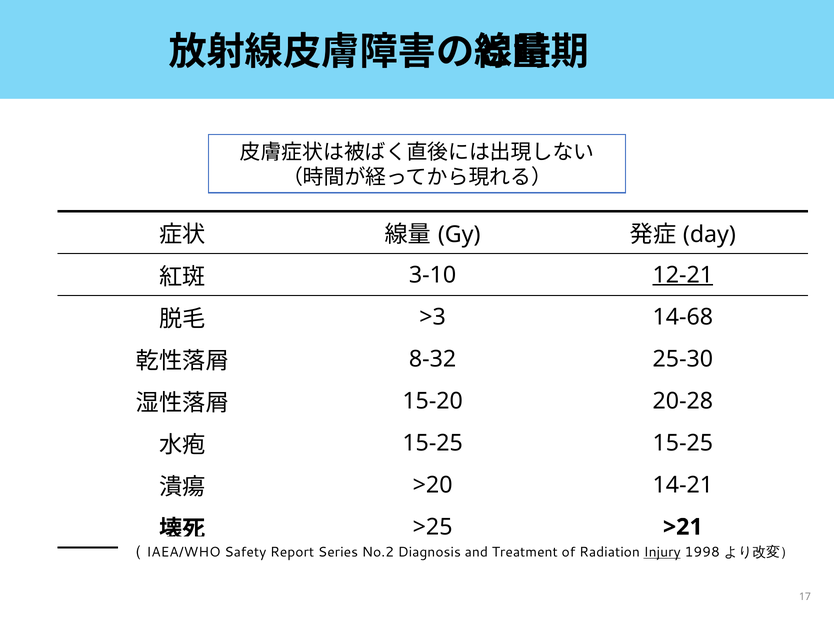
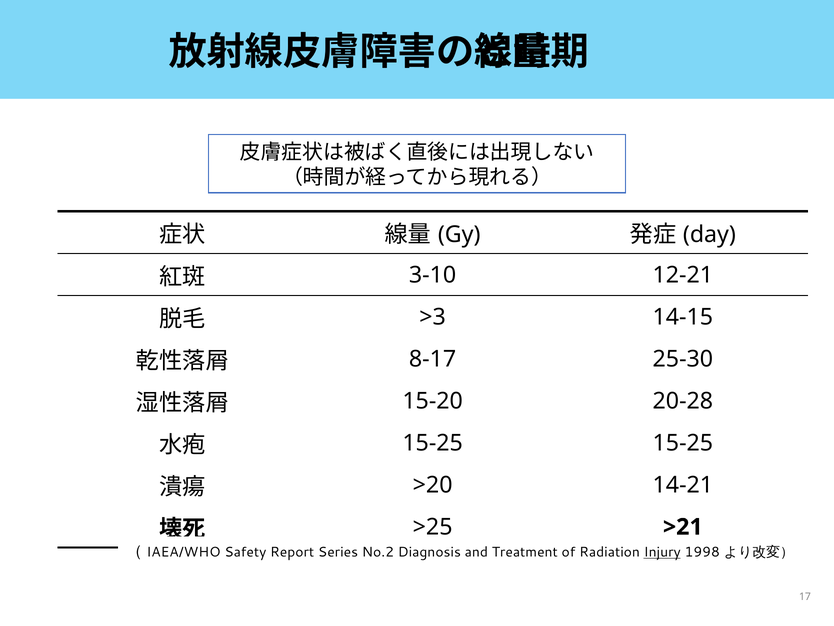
12-21 underline: present -> none
14-68: 14-68 -> 14-15
8-32: 8-32 -> 8-17
